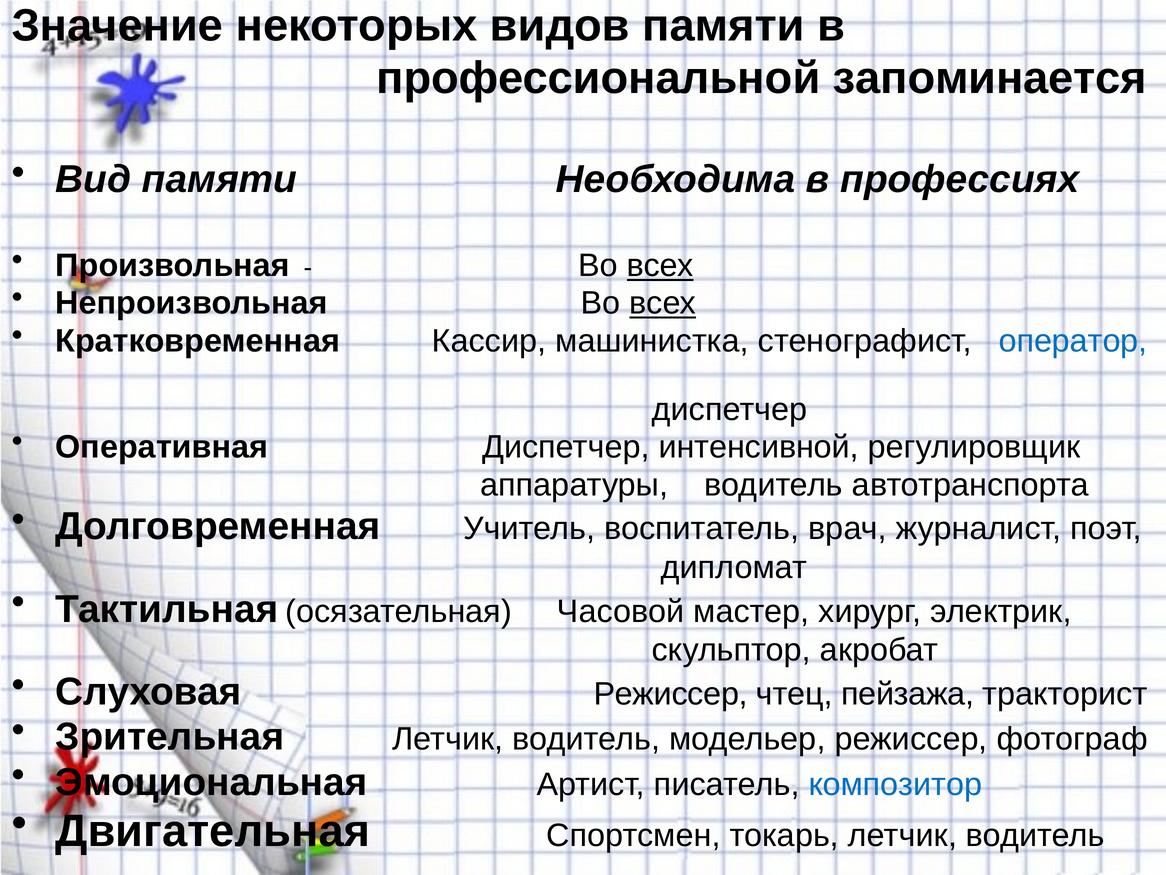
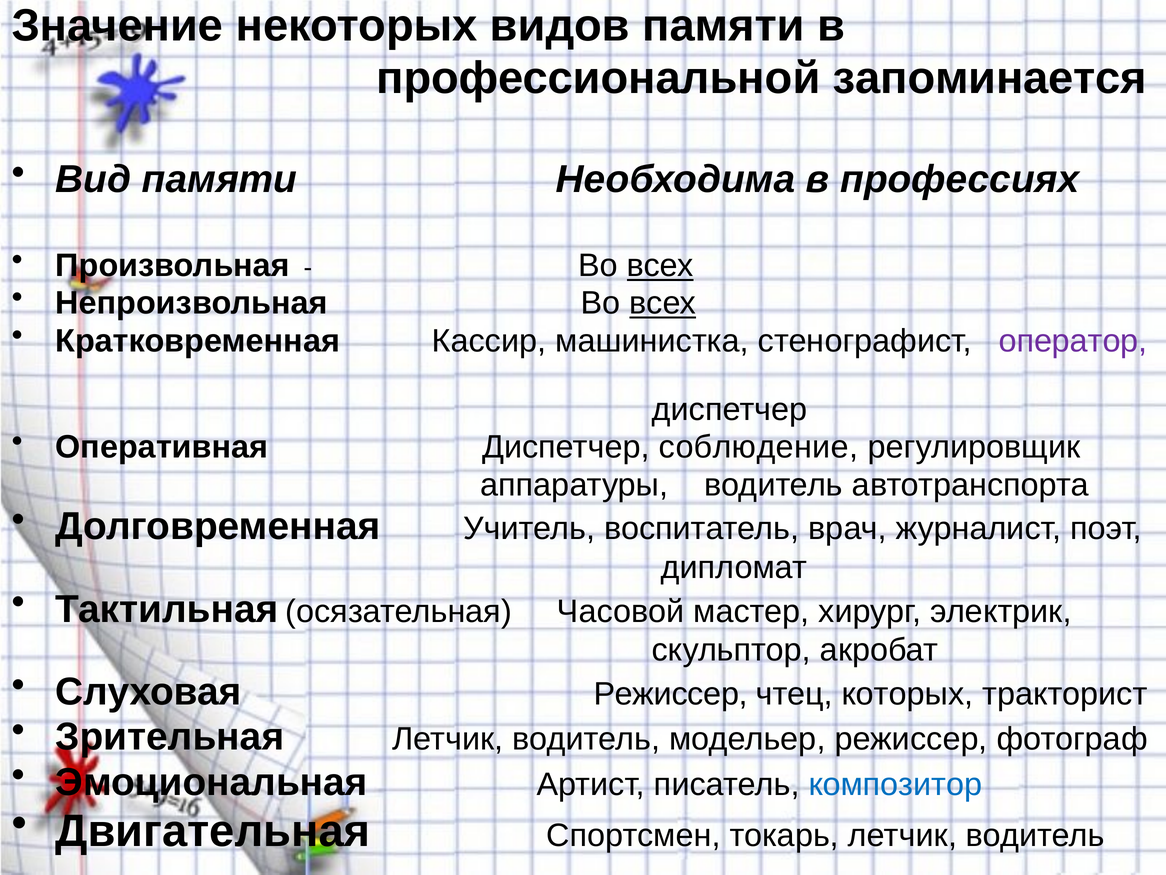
оператор colour: blue -> purple
интенсивной: интенсивной -> соблюдение
пейзажа: пейзажа -> которых
